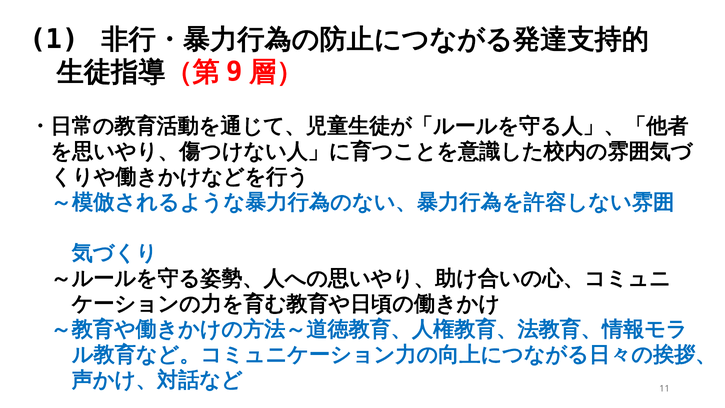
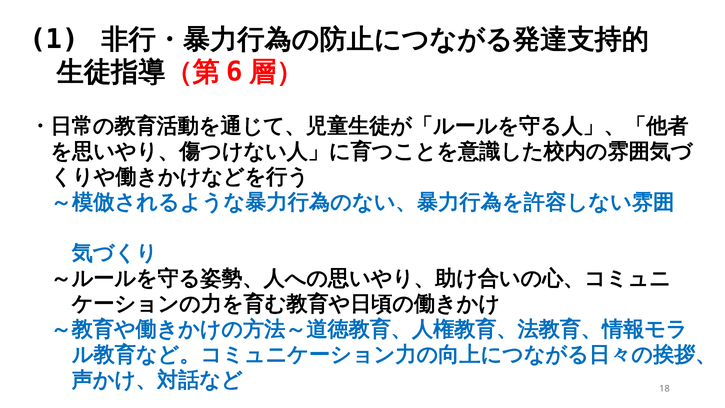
9: 9 -> 6
11: 11 -> 18
